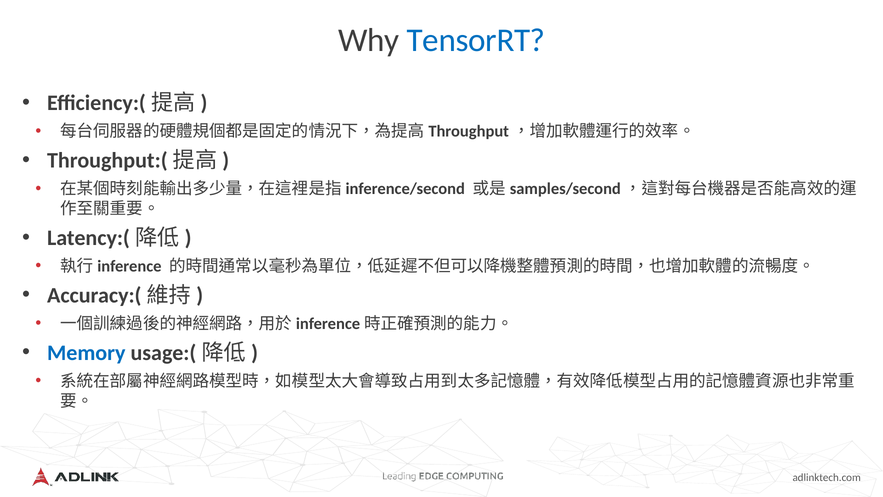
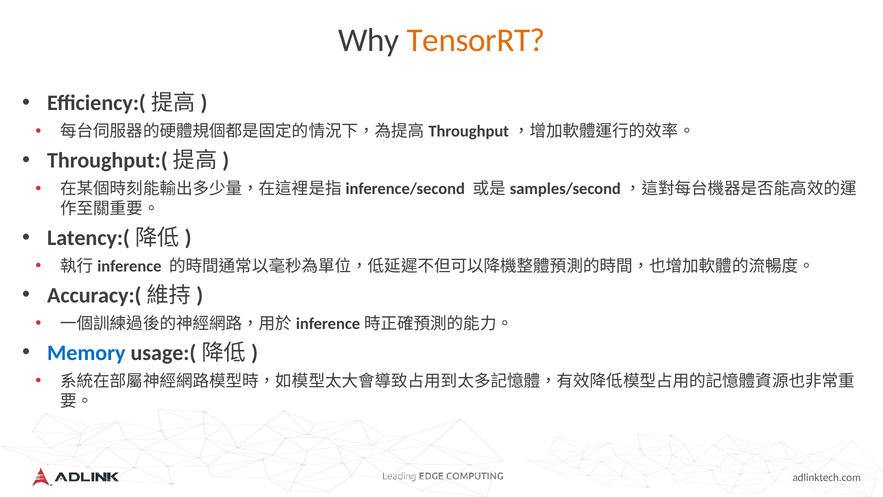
TensorRT colour: blue -> orange
